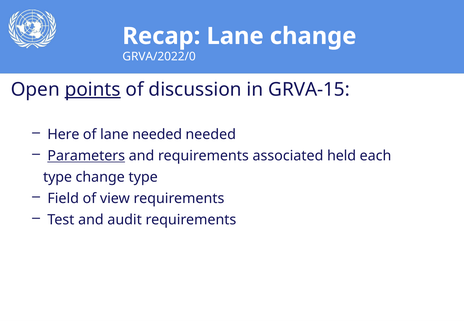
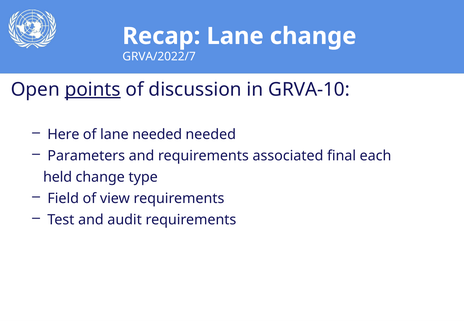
GRVA/2022/0: GRVA/2022/0 -> GRVA/2022/7
GRVA-15: GRVA-15 -> GRVA-10
Parameters underline: present -> none
held: held -> final
type at (58, 177): type -> held
